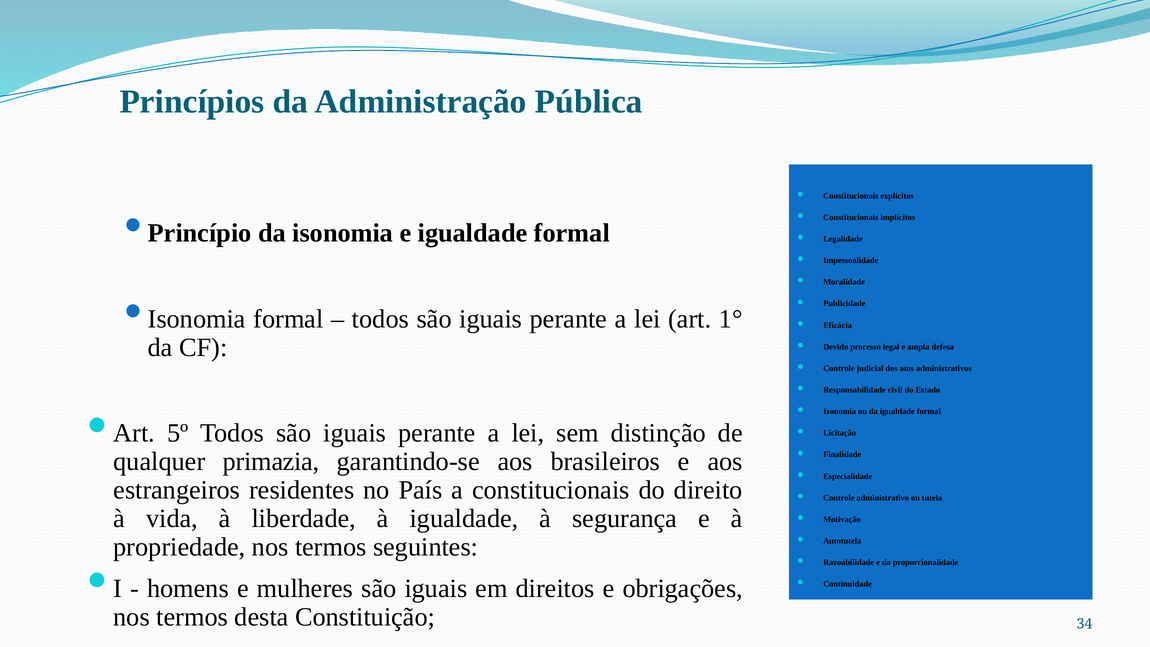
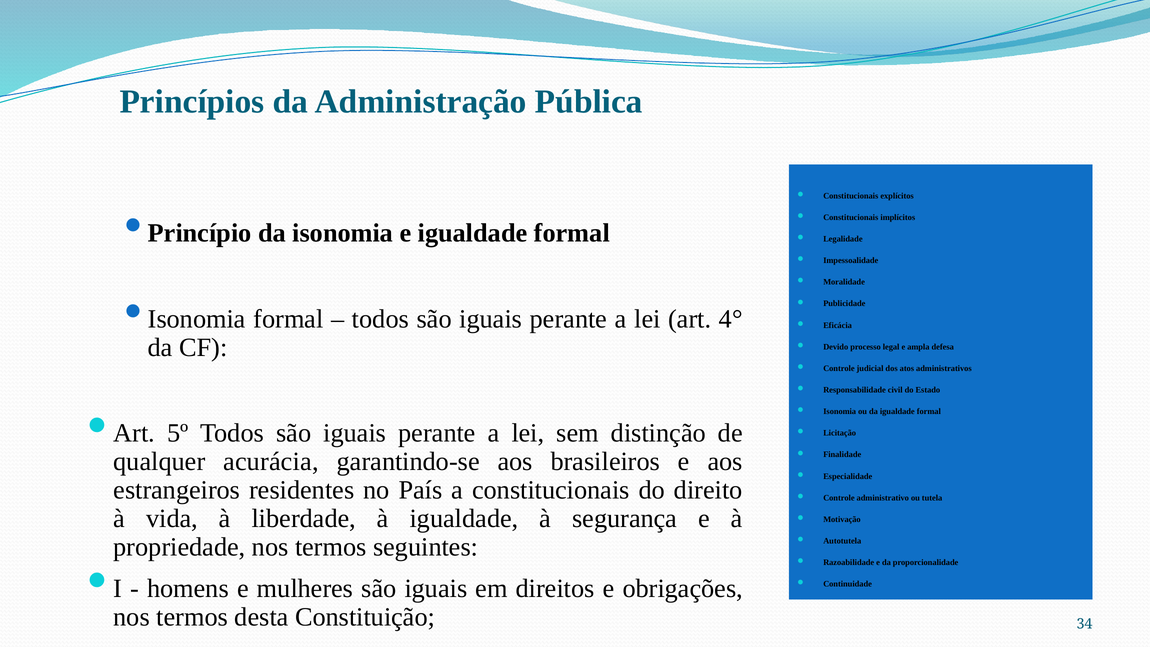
1°: 1° -> 4°
primazia: primazia -> acurácia
